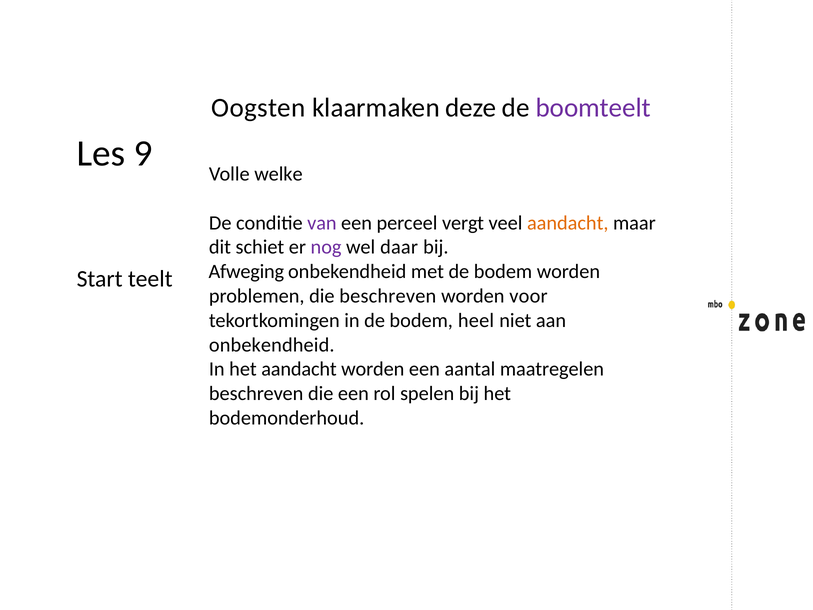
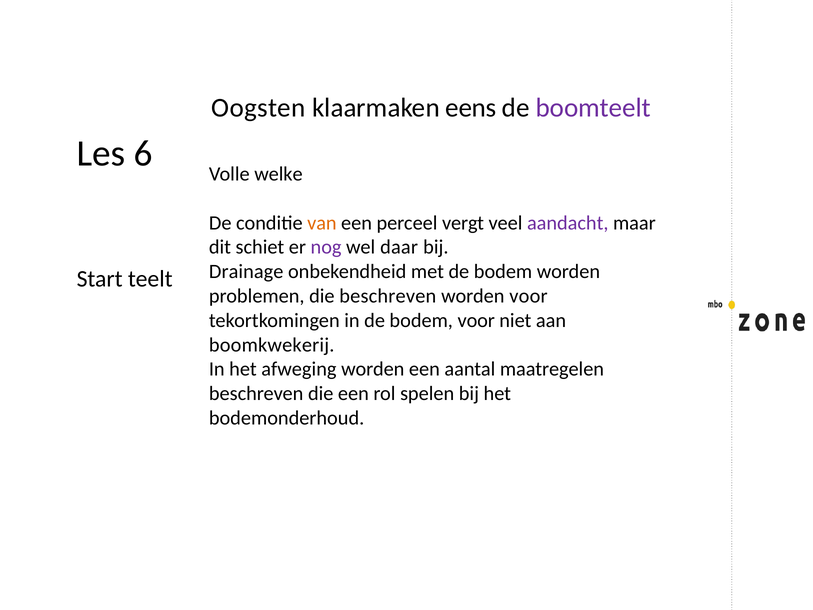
deze: deze -> eens
9: 9 -> 6
van colour: purple -> orange
aandacht at (568, 223) colour: orange -> purple
Afweging: Afweging -> Drainage
bodem heel: heel -> voor
onbekendheid at (272, 345): onbekendheid -> boomkwekerij
het aandacht: aandacht -> afweging
